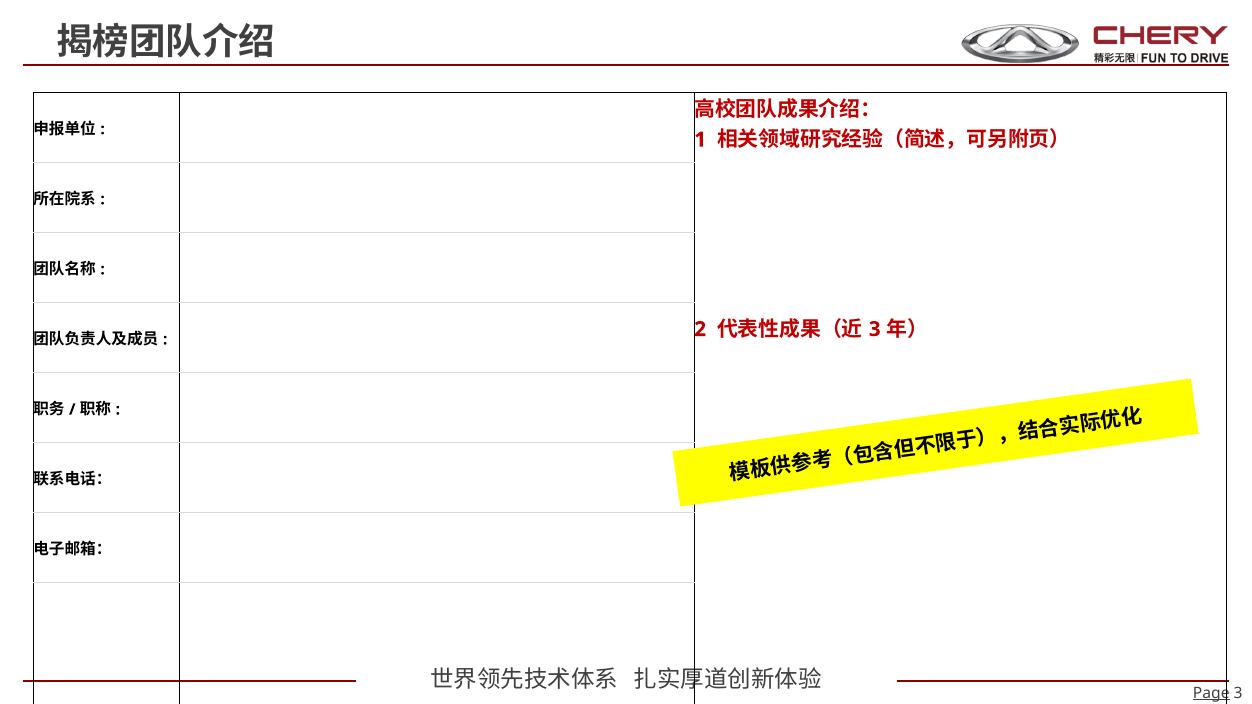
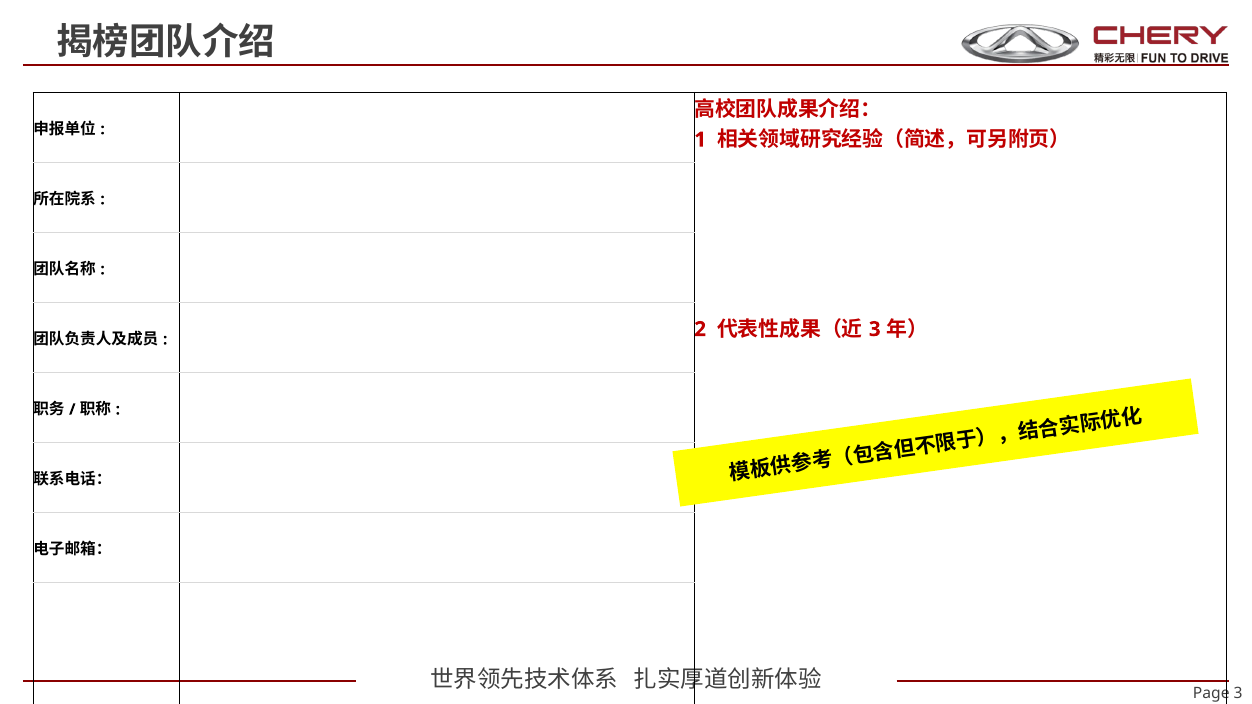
Page underline: present -> none
